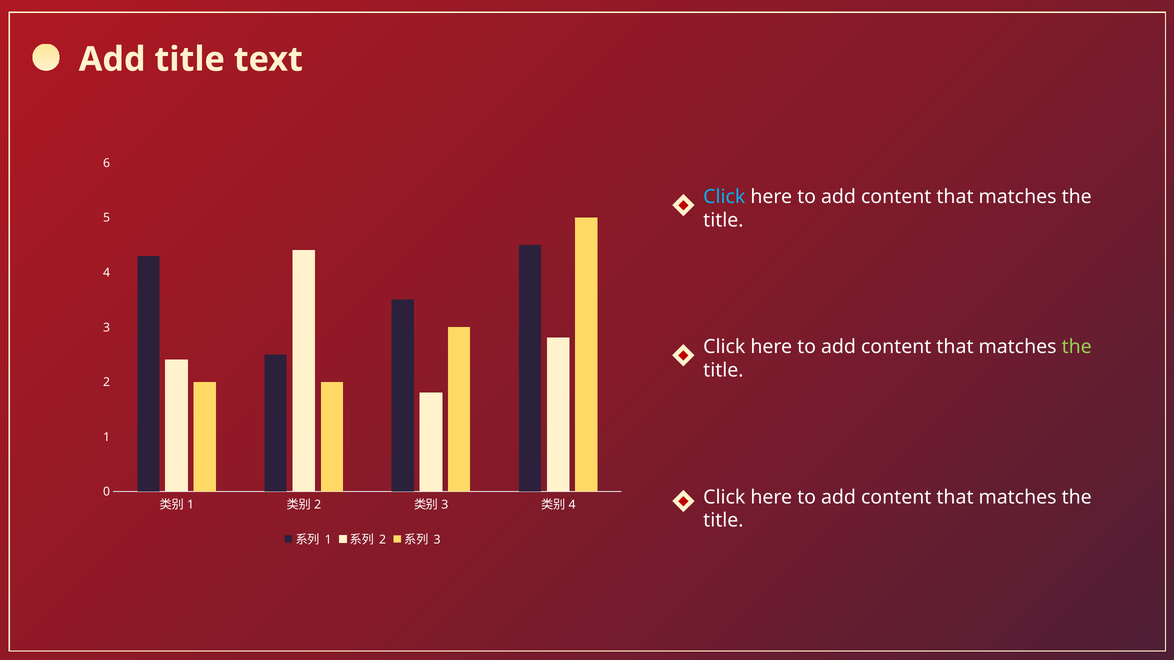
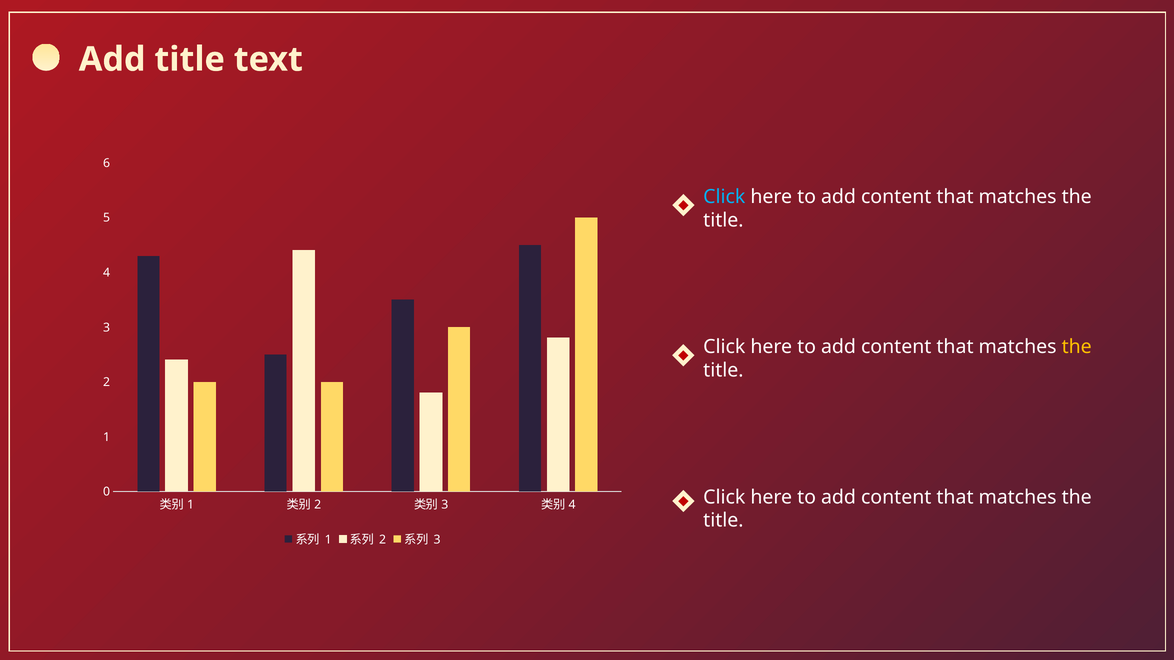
the at (1077, 347) colour: light green -> yellow
